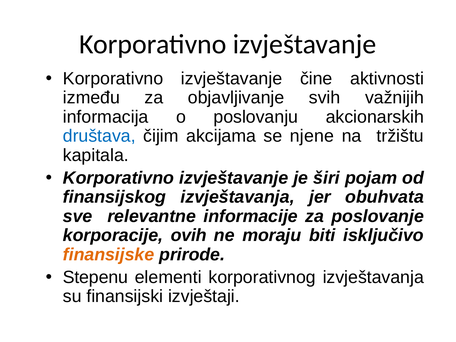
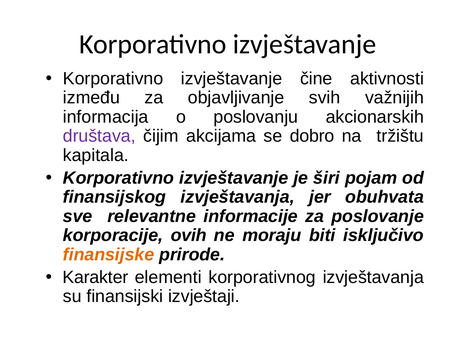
društava colour: blue -> purple
njene: njene -> dobro
Stepenu: Stepenu -> Karakter
